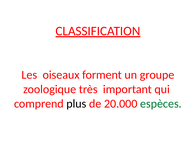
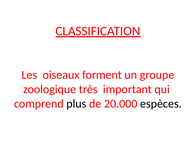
espèces colour: green -> black
